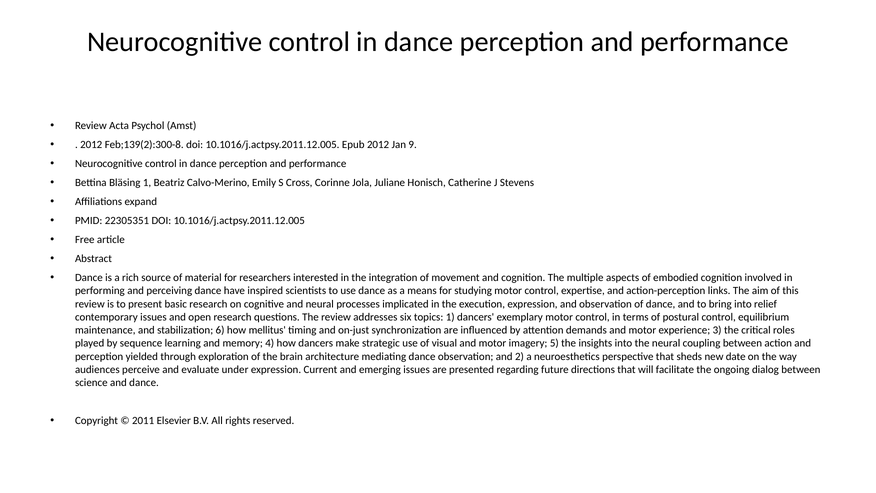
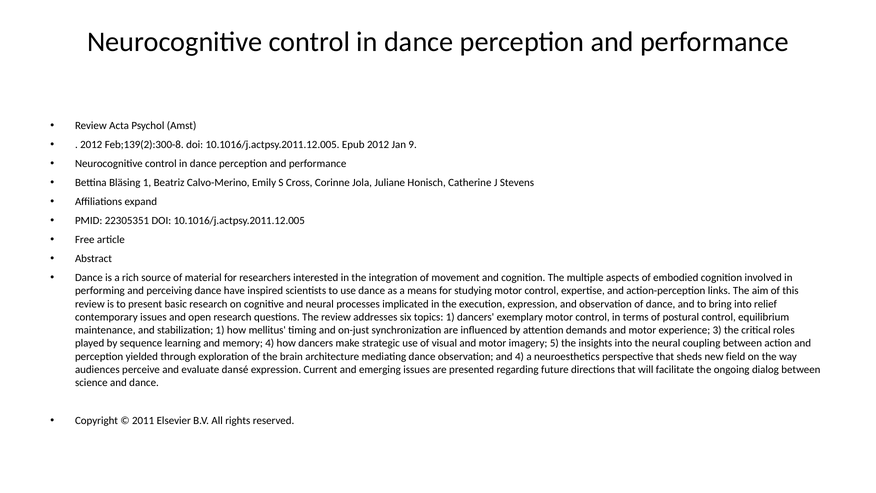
stabilization 6: 6 -> 1
and 2: 2 -> 4
date: date -> field
under: under -> dansé
